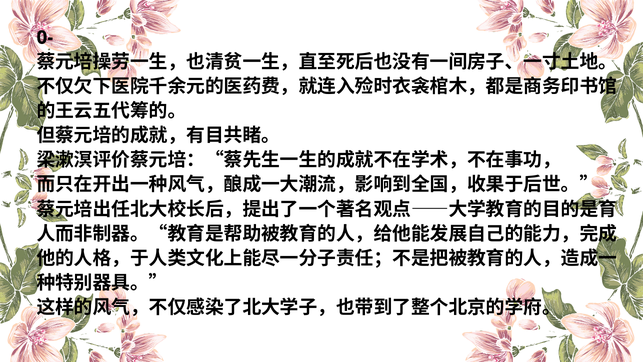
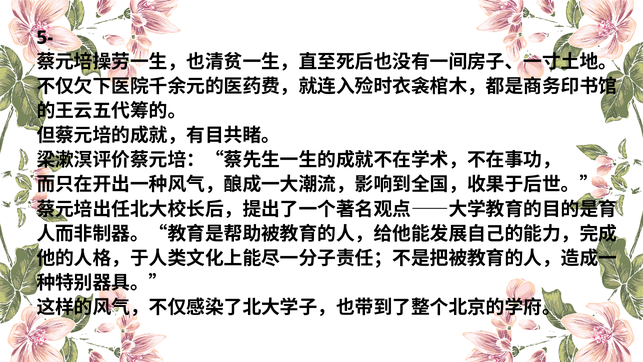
0-: 0- -> 5-
